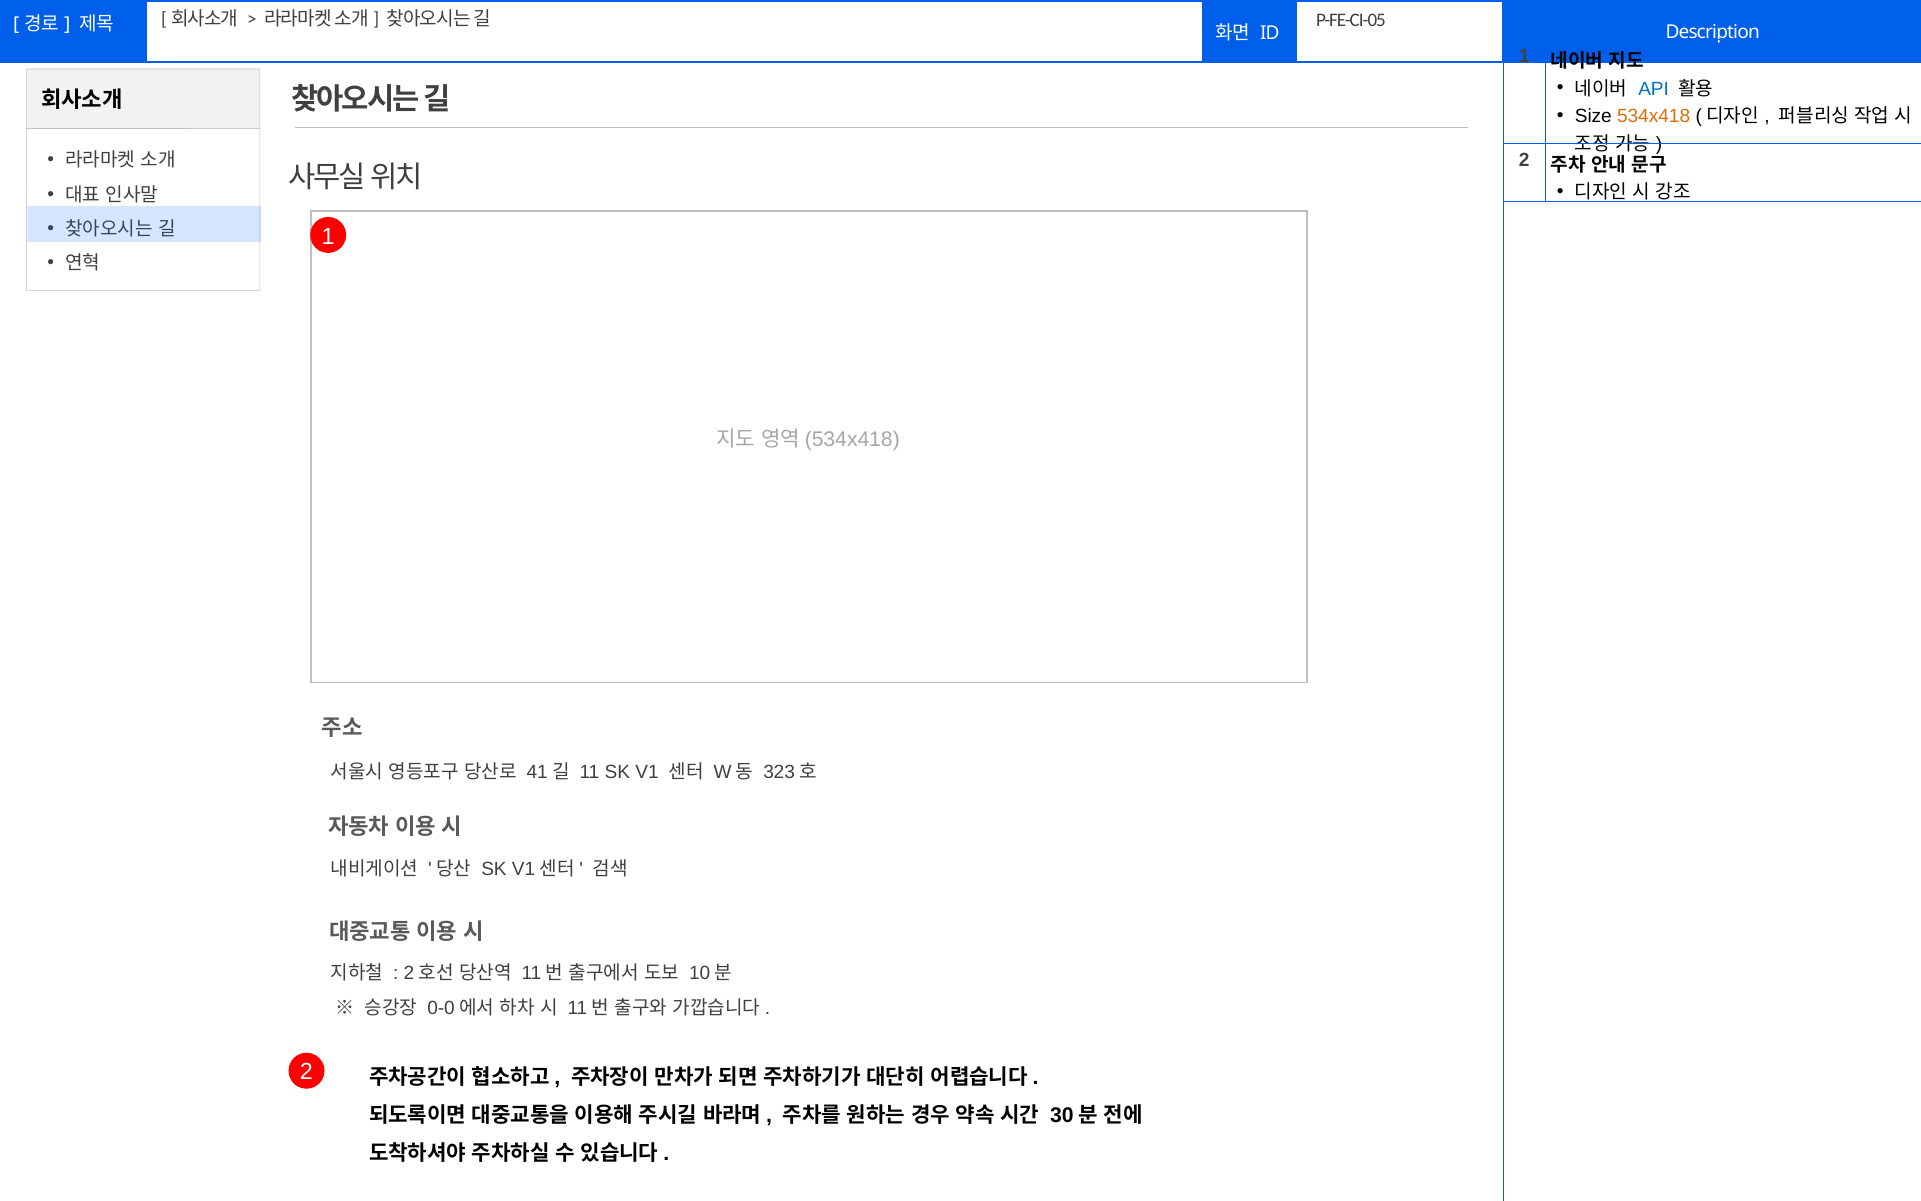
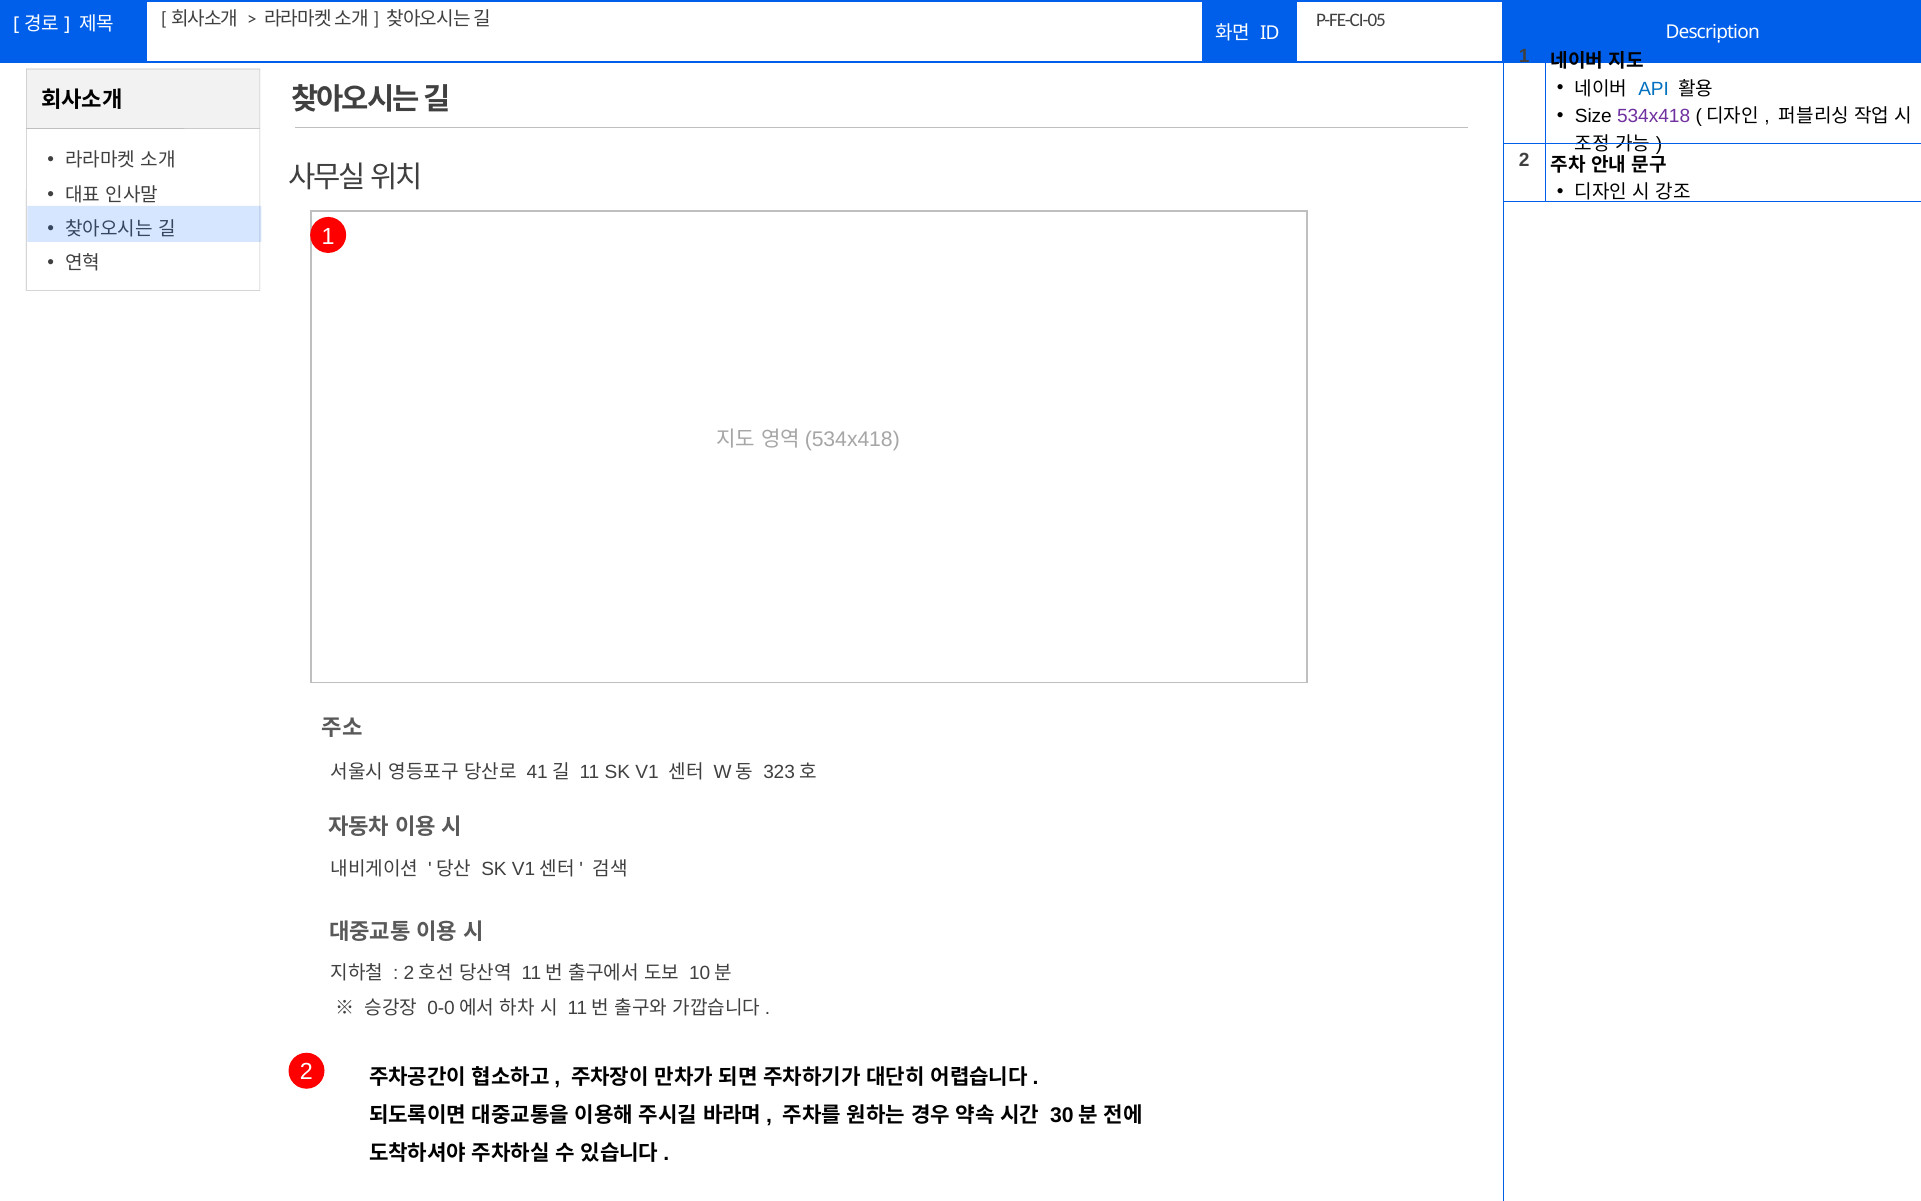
534x418 colour: orange -> purple
